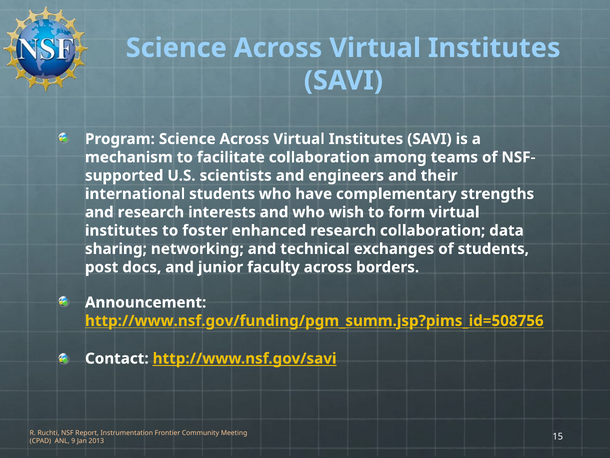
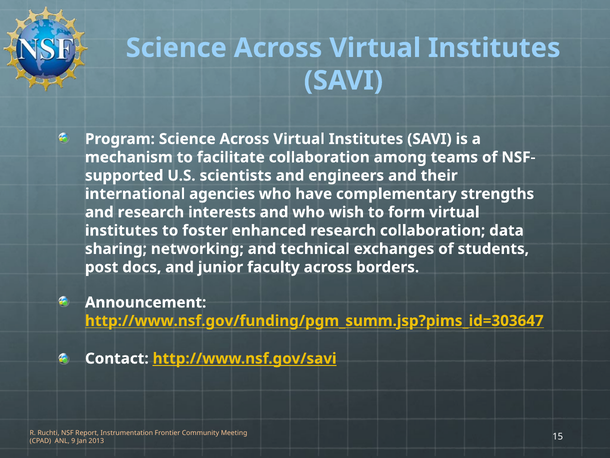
international students: students -> agencies
http://www.nsf.gov/funding/pgm_summ.jsp?pims_id=508756: http://www.nsf.gov/funding/pgm_summ.jsp?pims_id=508756 -> http://www.nsf.gov/funding/pgm_summ.jsp?pims_id=303647
